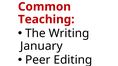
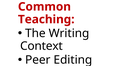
January: January -> Context
